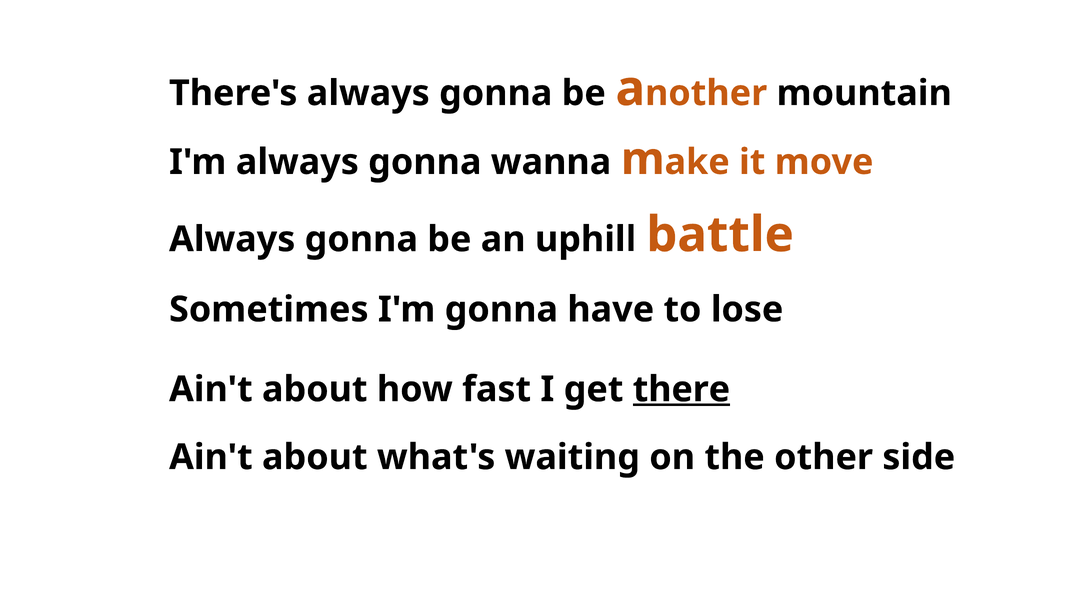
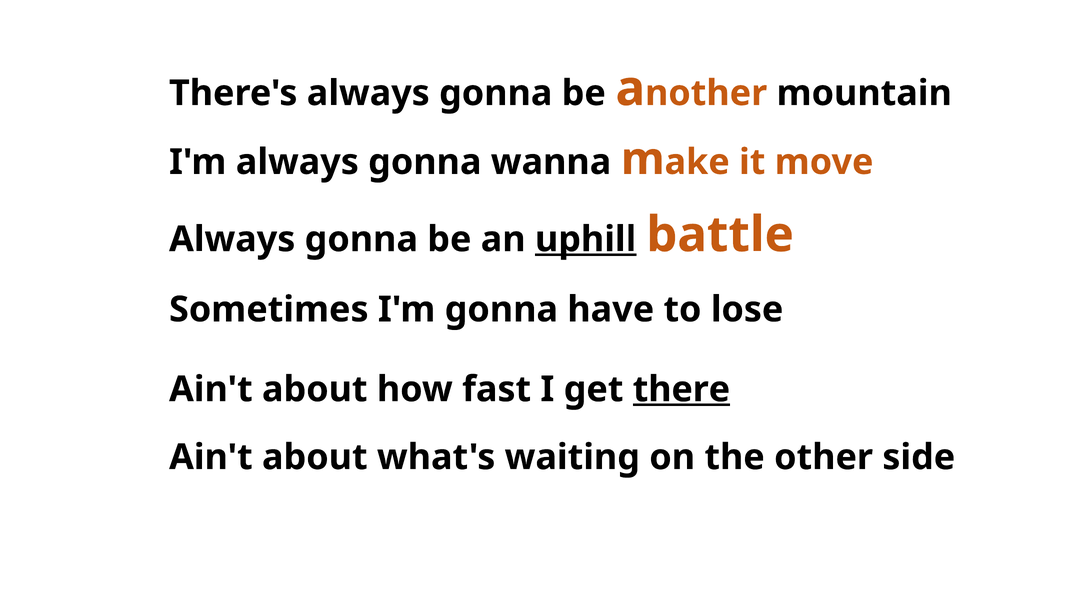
uphill underline: none -> present
